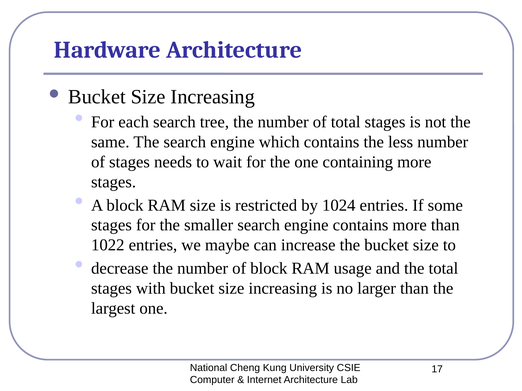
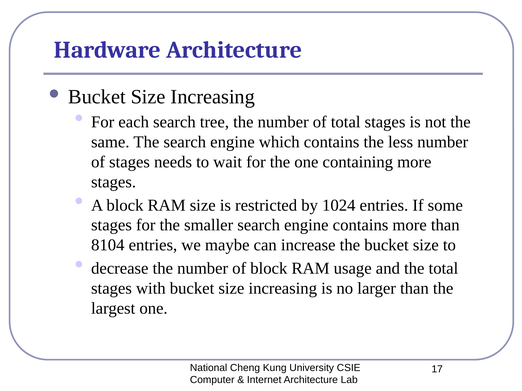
1022: 1022 -> 8104
